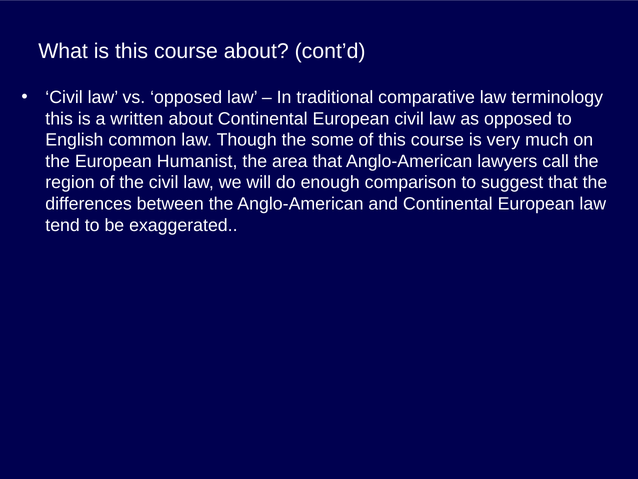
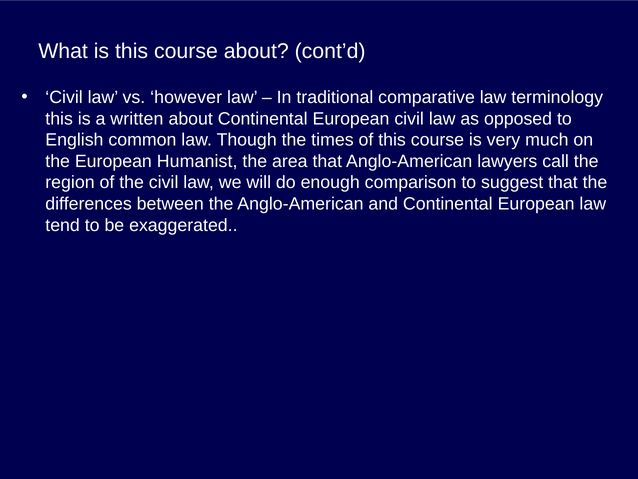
vs opposed: opposed -> however
some: some -> times
